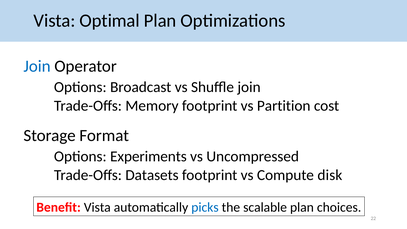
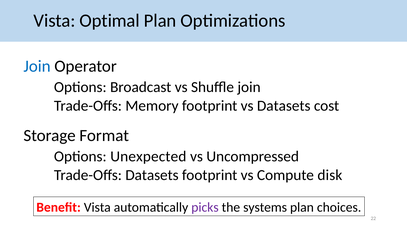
vs Partition: Partition -> Datasets
Experiments: Experiments -> Unexpected
picks colour: blue -> purple
scalable: scalable -> systems
